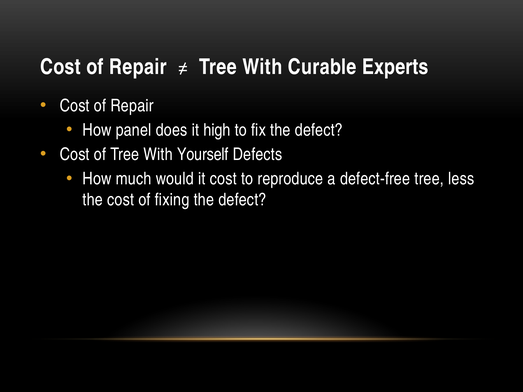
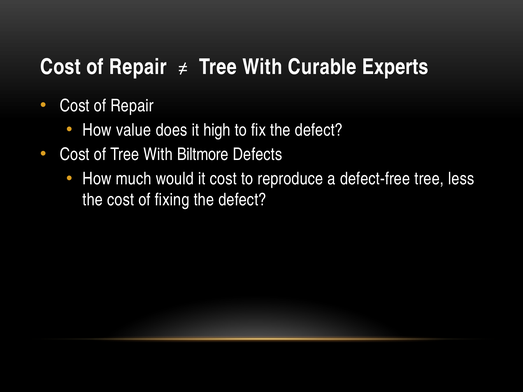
panel: panel -> value
Yourself: Yourself -> Biltmore
